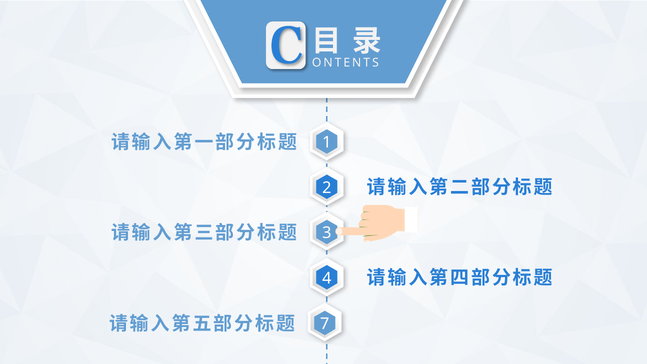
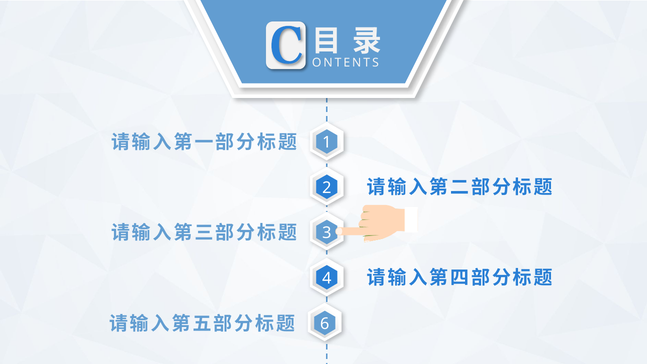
7: 7 -> 6
